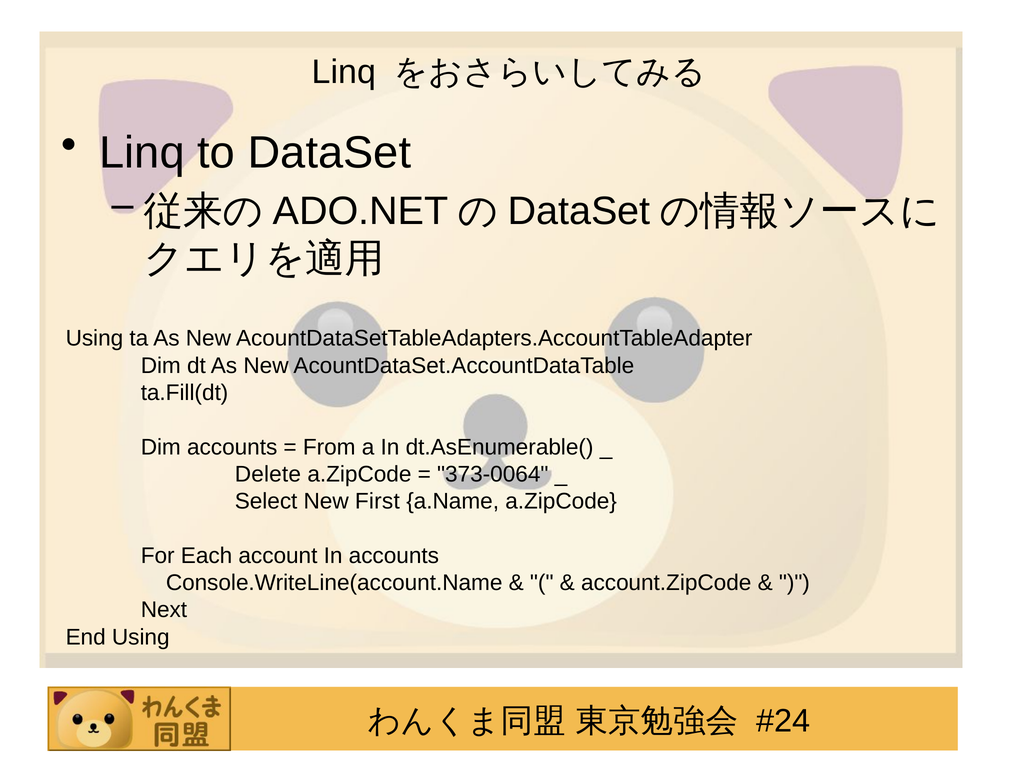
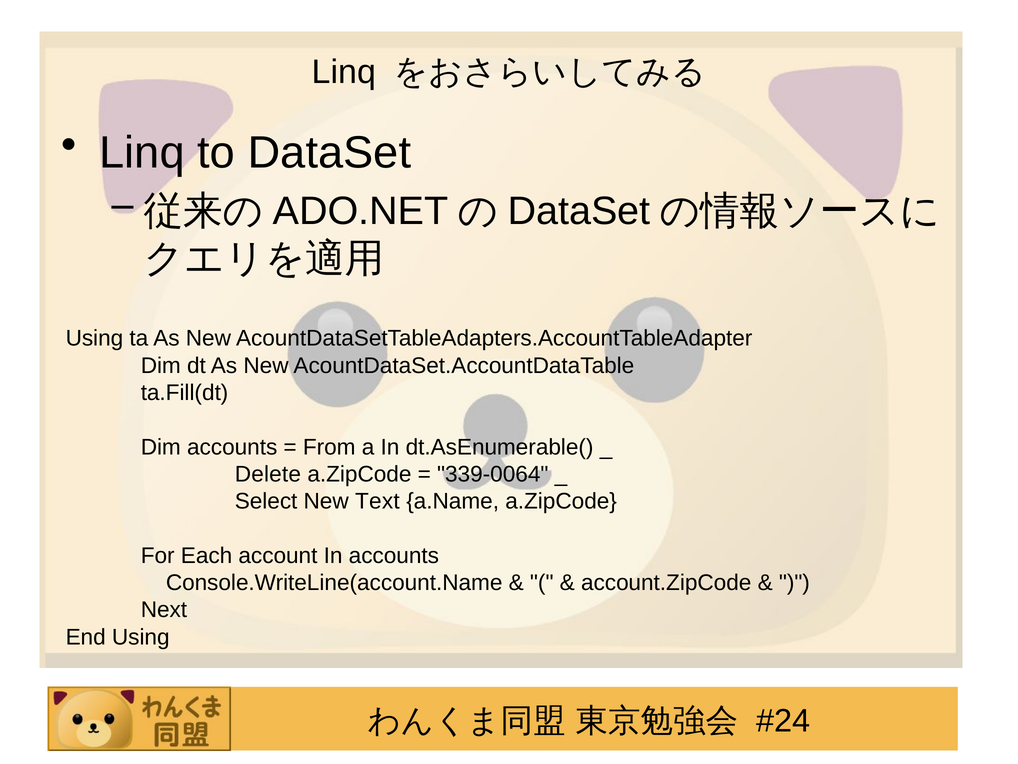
373-0064: 373-0064 -> 339-0064
First: First -> Text
